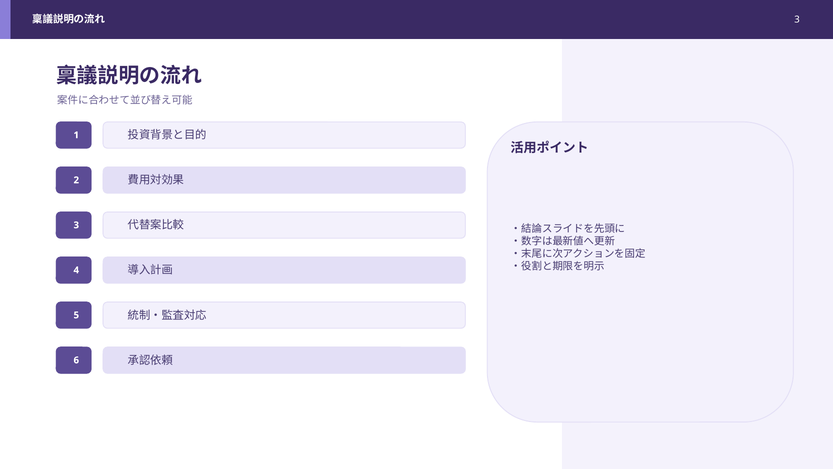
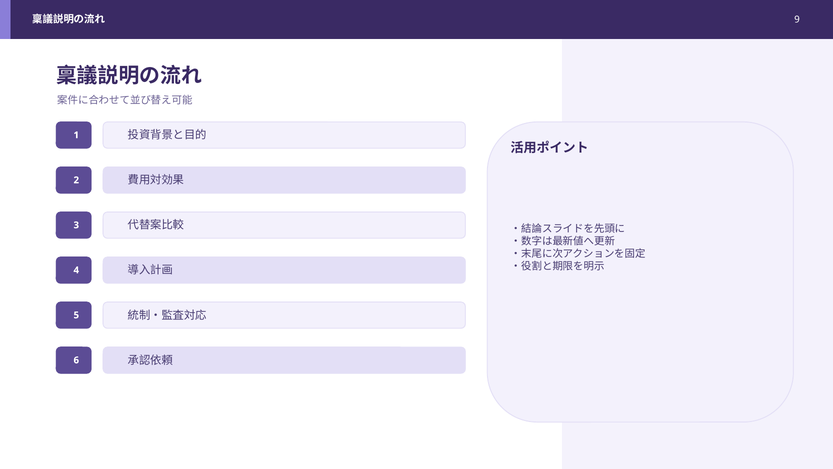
3 at (797, 19): 3 -> 9
